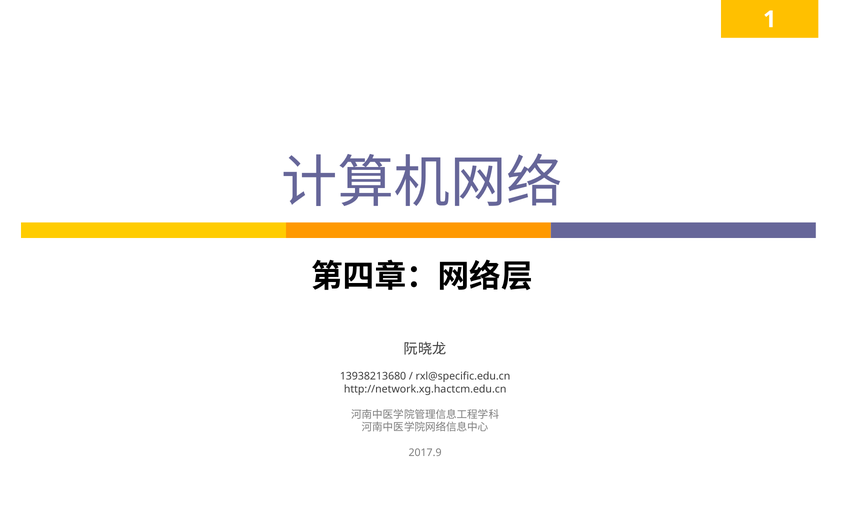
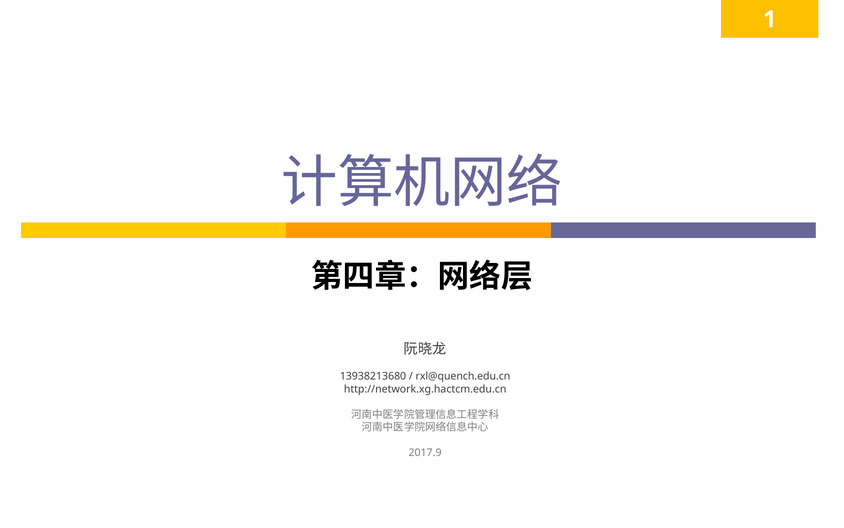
rxl@specific.edu.cn: rxl@specific.edu.cn -> rxl@quench.edu.cn
